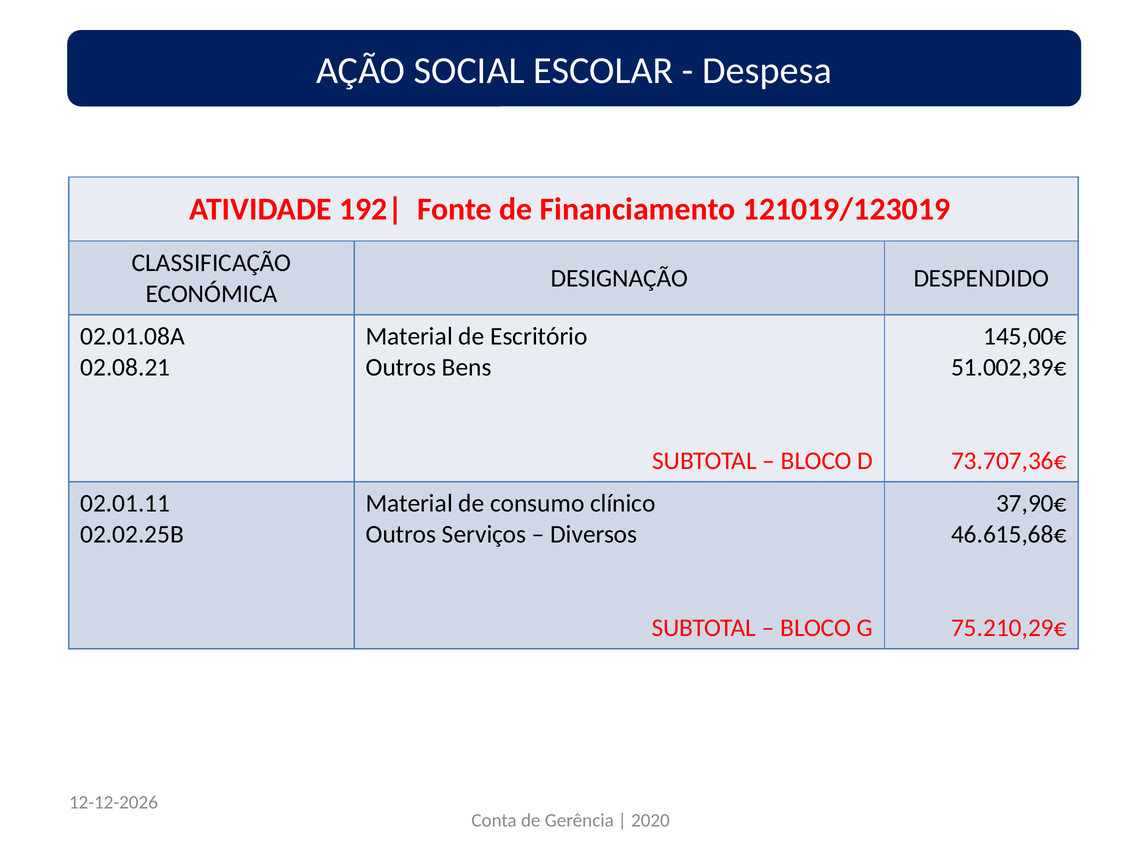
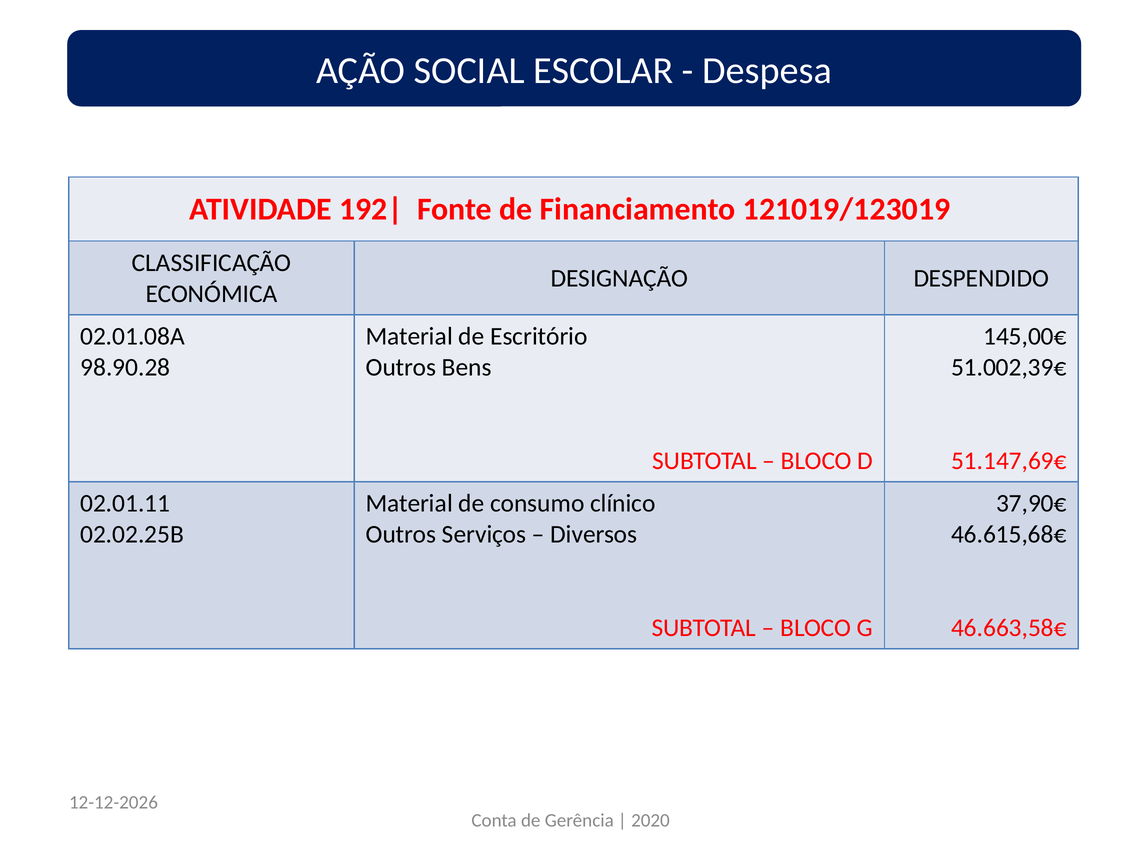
02.08.21: 02.08.21 -> 98.90.28
73.707,36€: 73.707,36€ -> 51.147,69€
75.210,29€: 75.210,29€ -> 46.663,58€
